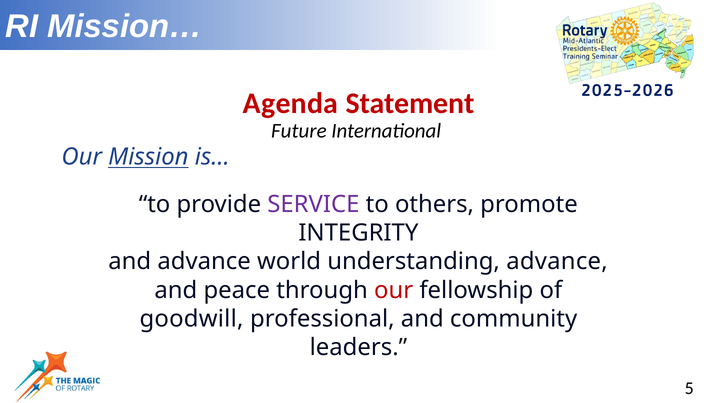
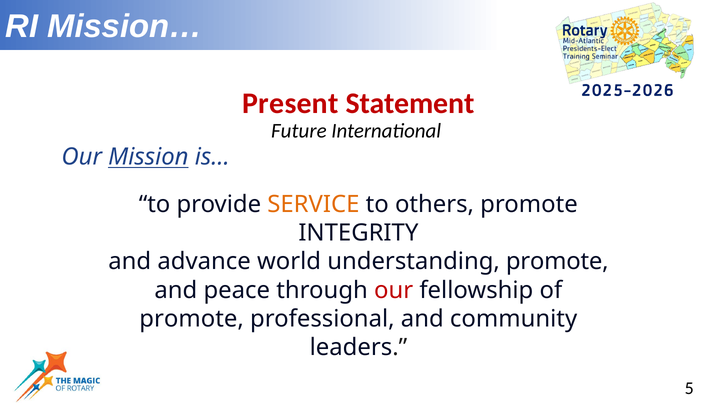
Agenda: Agenda -> Present
SERVICE colour: purple -> orange
understanding advance: advance -> promote
goodwill at (191, 319): goodwill -> promote
